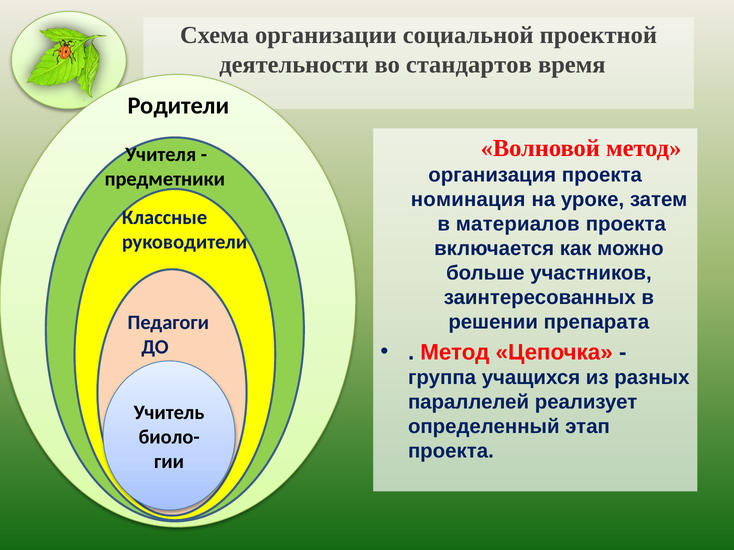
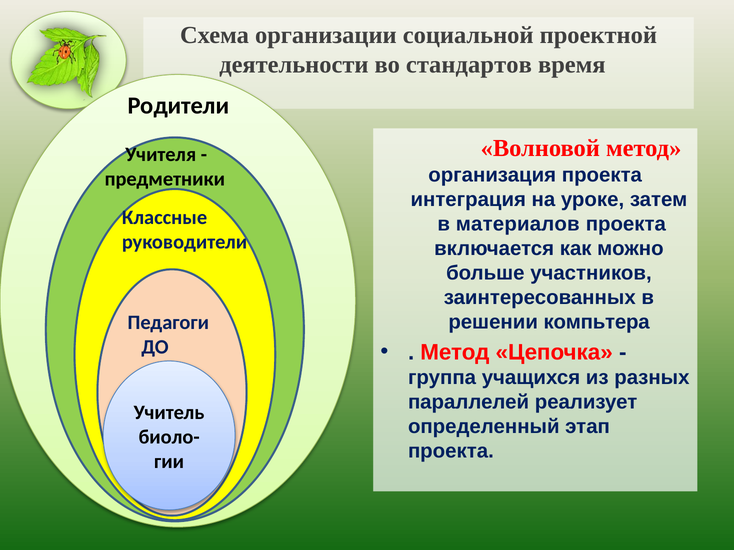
номинация: номинация -> интеграция
препарата: препарата -> компьтера
